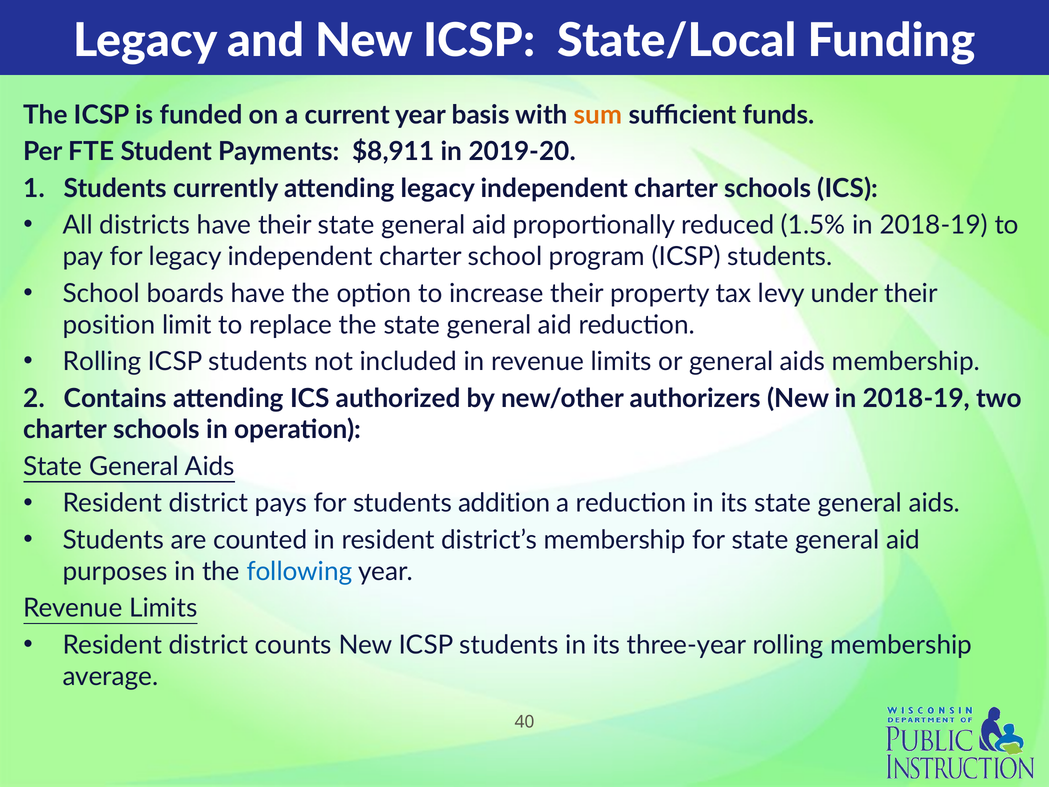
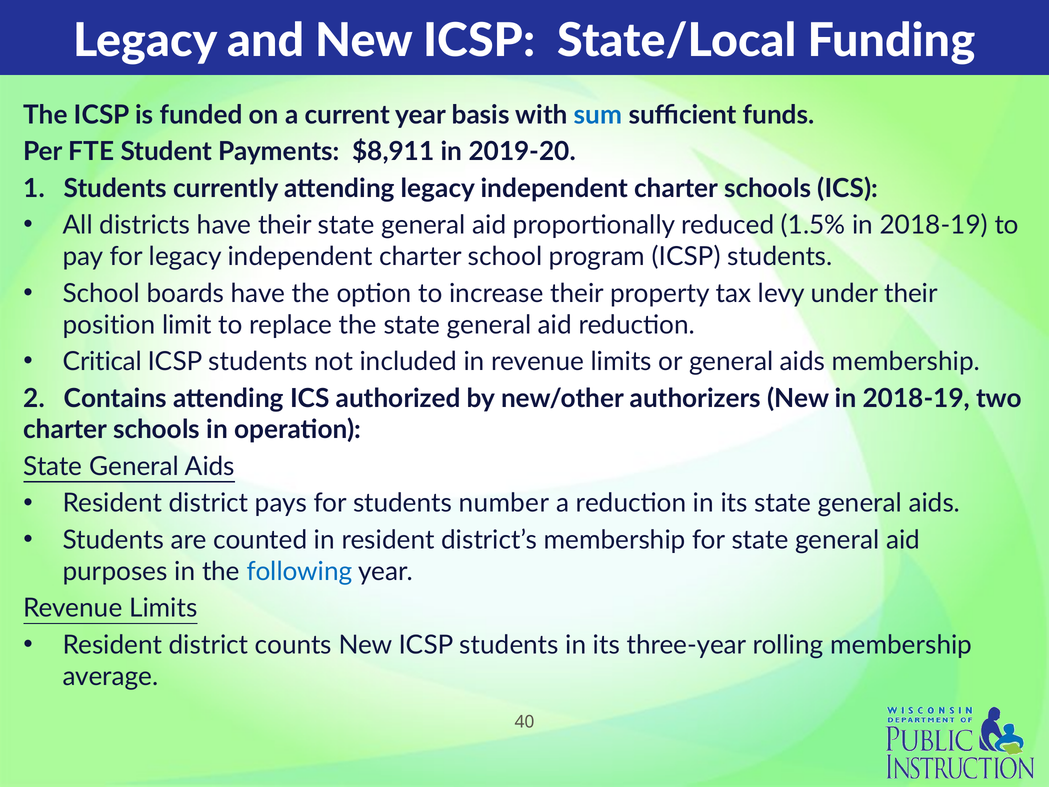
sum colour: orange -> blue
Rolling at (102, 362): Rolling -> Critical
addition: addition -> number
